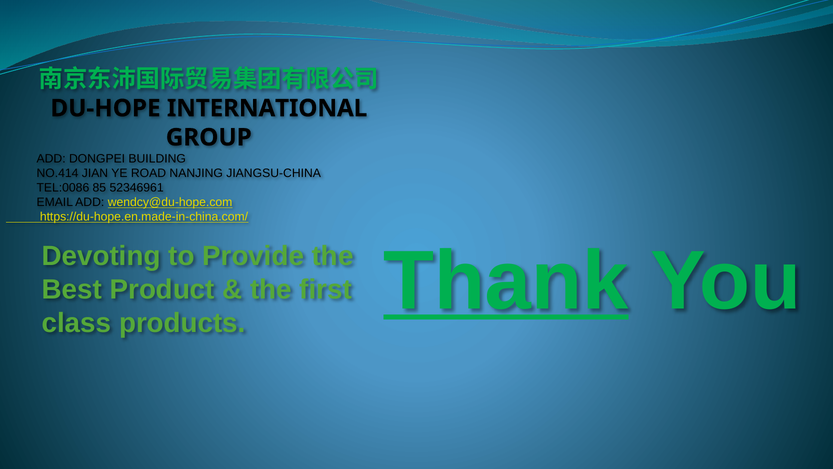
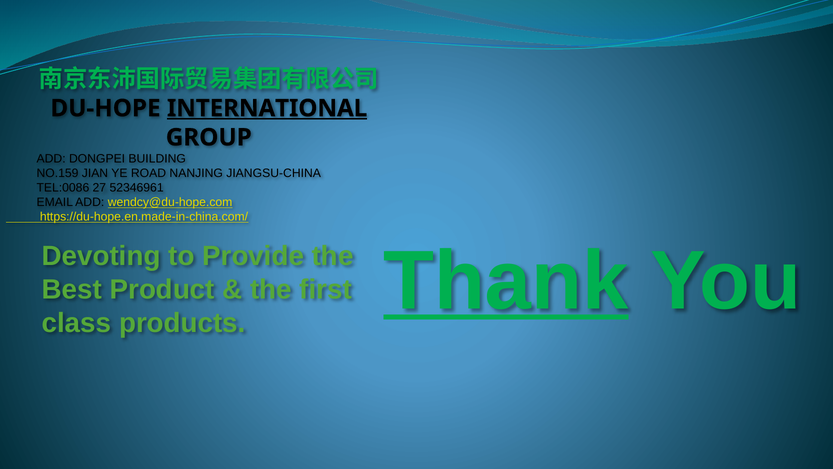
INTERNATIONAL underline: none -> present
NO.414: NO.414 -> NO.159
85: 85 -> 27
